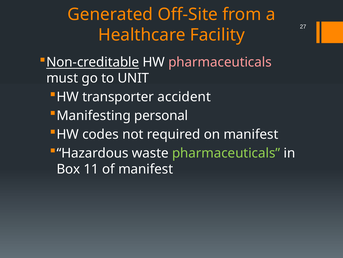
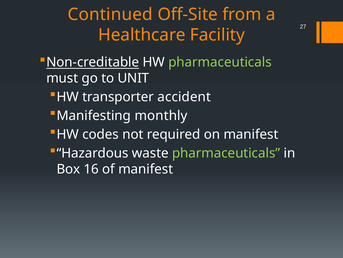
Generated: Generated -> Continued
pharmaceuticals at (220, 62) colour: pink -> light green
personal: personal -> monthly
11: 11 -> 16
